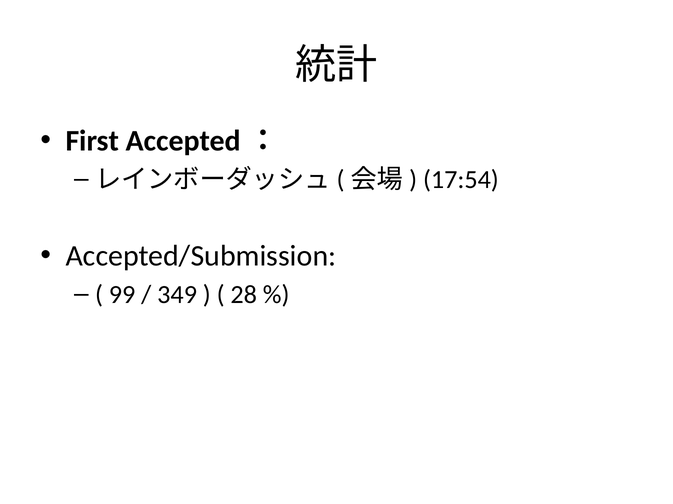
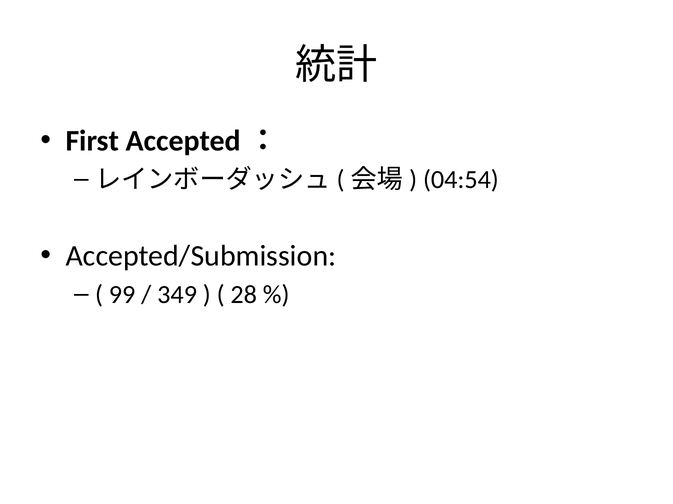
17:54: 17:54 -> 04:54
